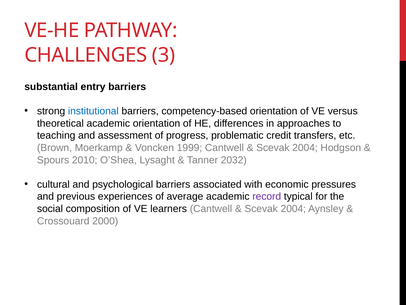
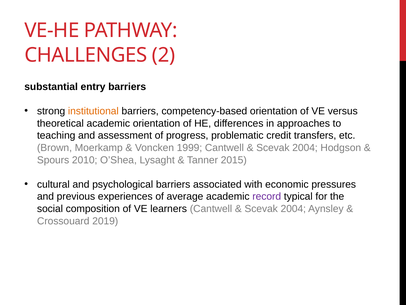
3: 3 -> 2
institutional colour: blue -> orange
2032: 2032 -> 2015
2000: 2000 -> 2019
